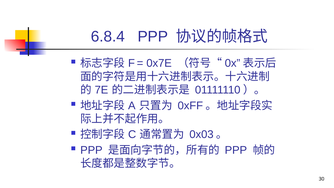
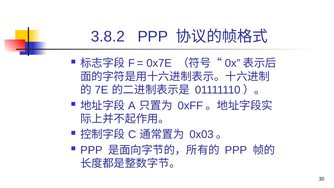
6.8.4: 6.8.4 -> 3.8.2
